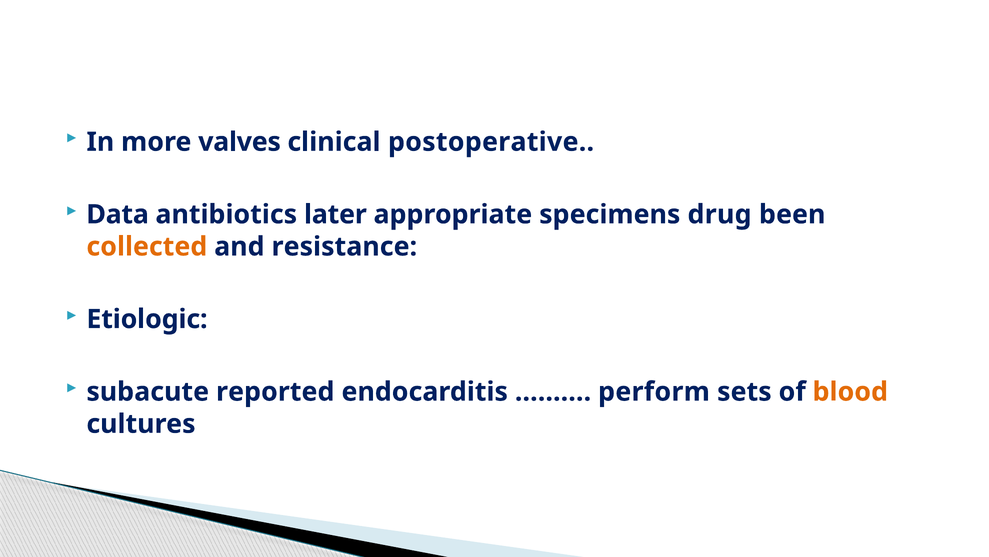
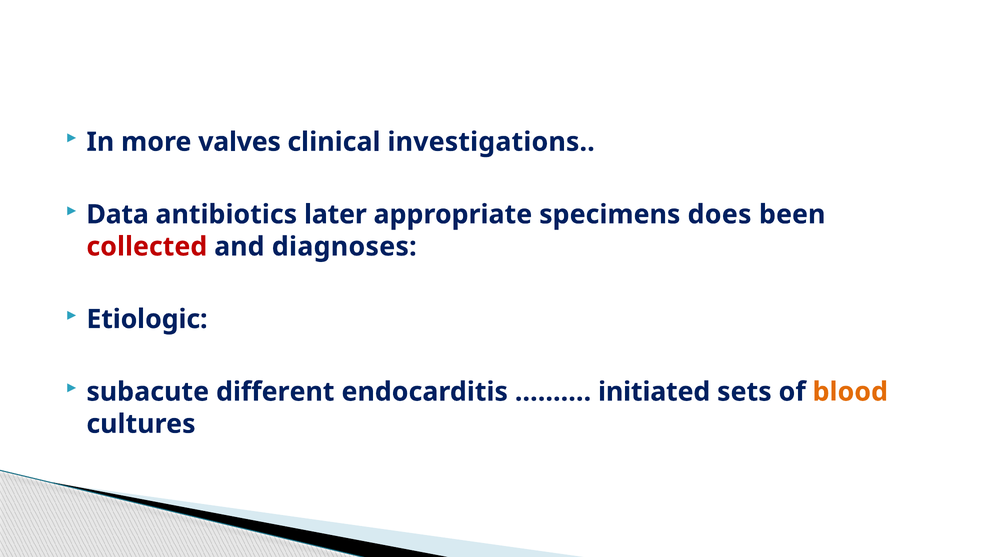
postoperative: postoperative -> investigations
drug: drug -> does
collected colour: orange -> red
resistance: resistance -> diagnoses
reported: reported -> different
perform: perform -> initiated
